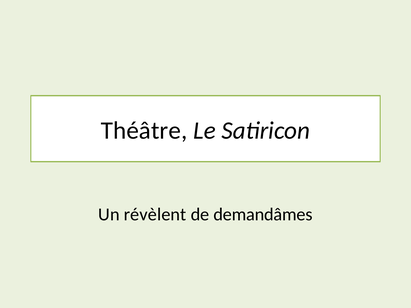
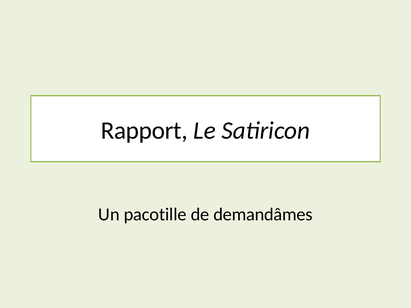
Théâtre: Théâtre -> Rapport
révèlent: révèlent -> pacotille
